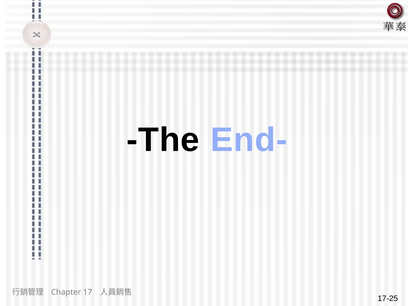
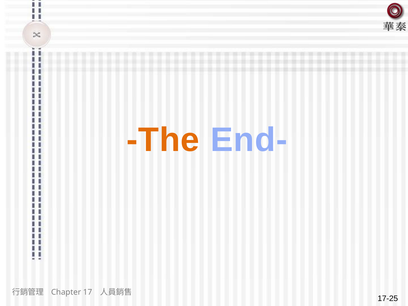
The colour: black -> orange
